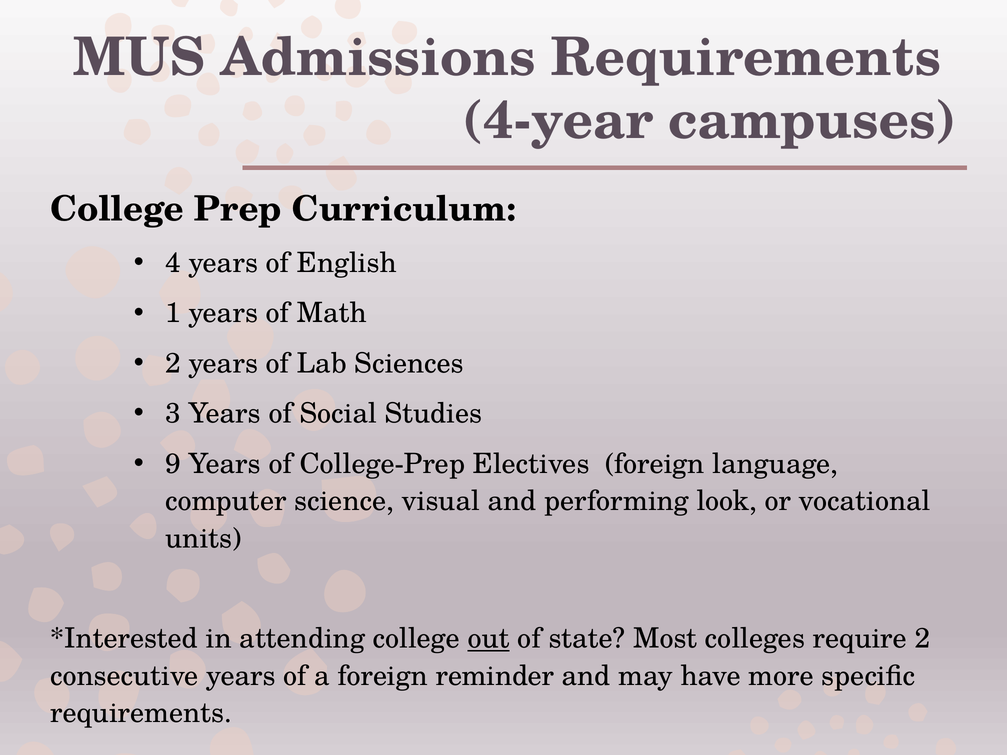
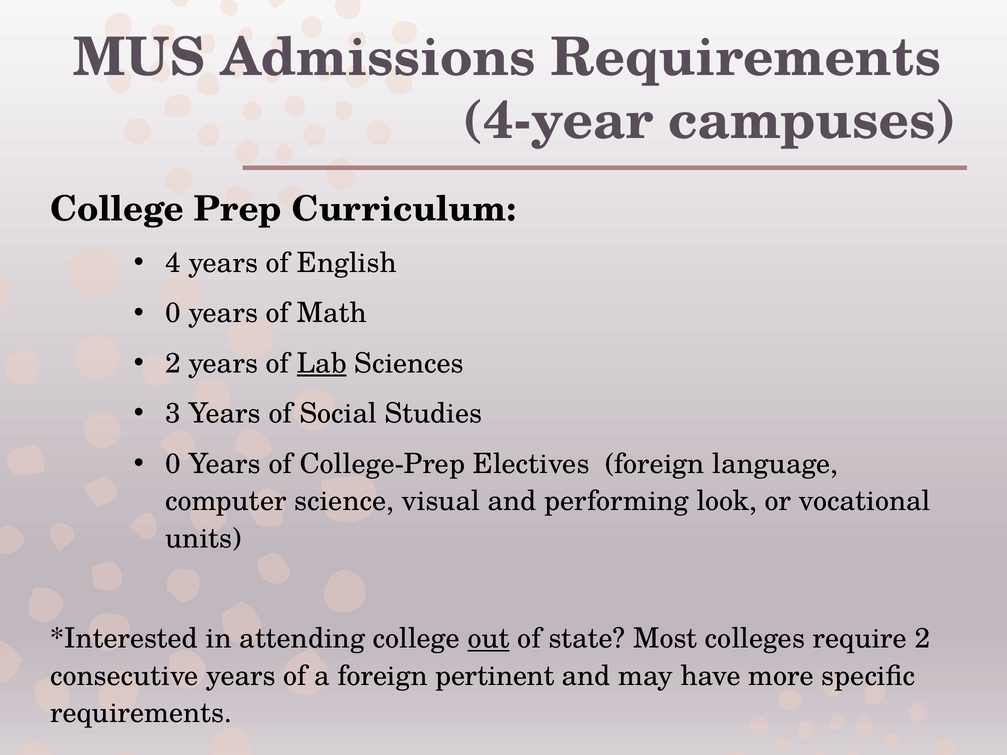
1 at (173, 313): 1 -> 0
Lab underline: none -> present
9 at (173, 464): 9 -> 0
reminder: reminder -> pertinent
